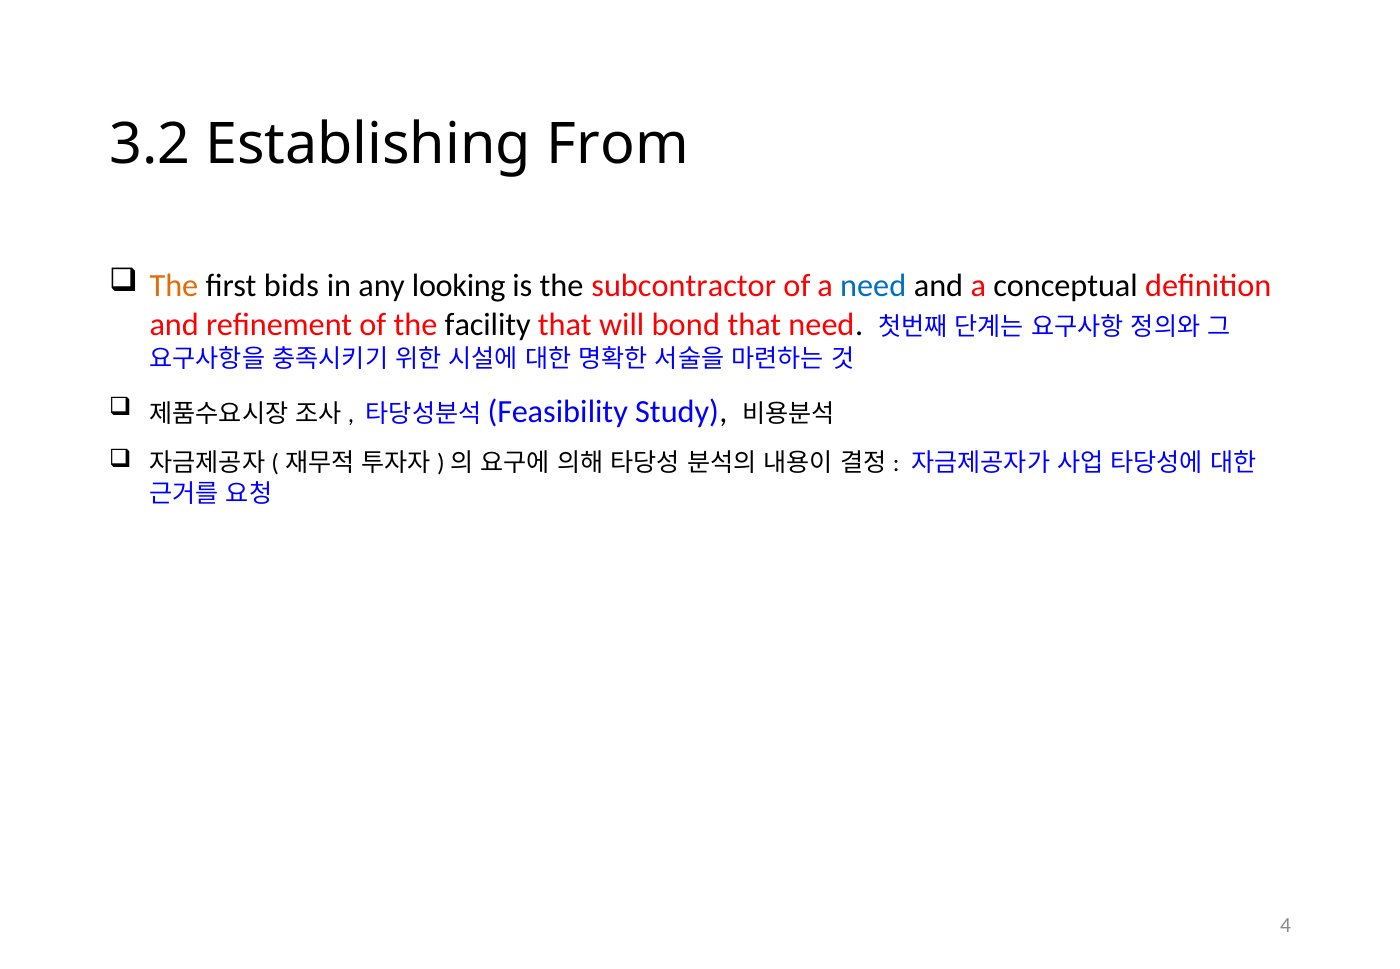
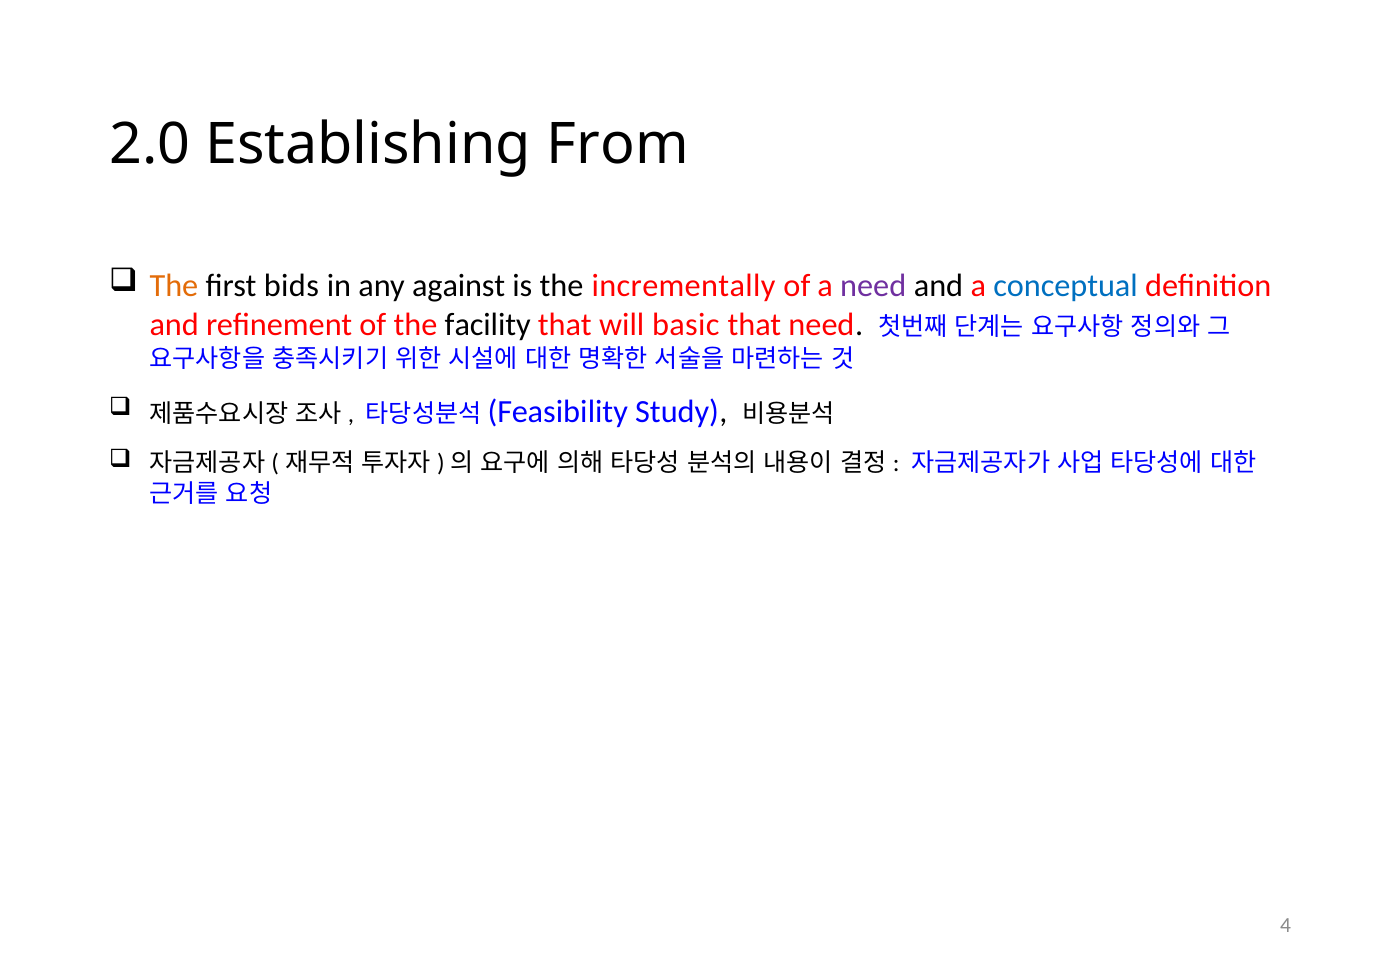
3.2: 3.2 -> 2.0
looking: looking -> against
subcontractor: subcontractor -> incrementally
need at (873, 286) colour: blue -> purple
conceptual colour: black -> blue
bond: bond -> basic
